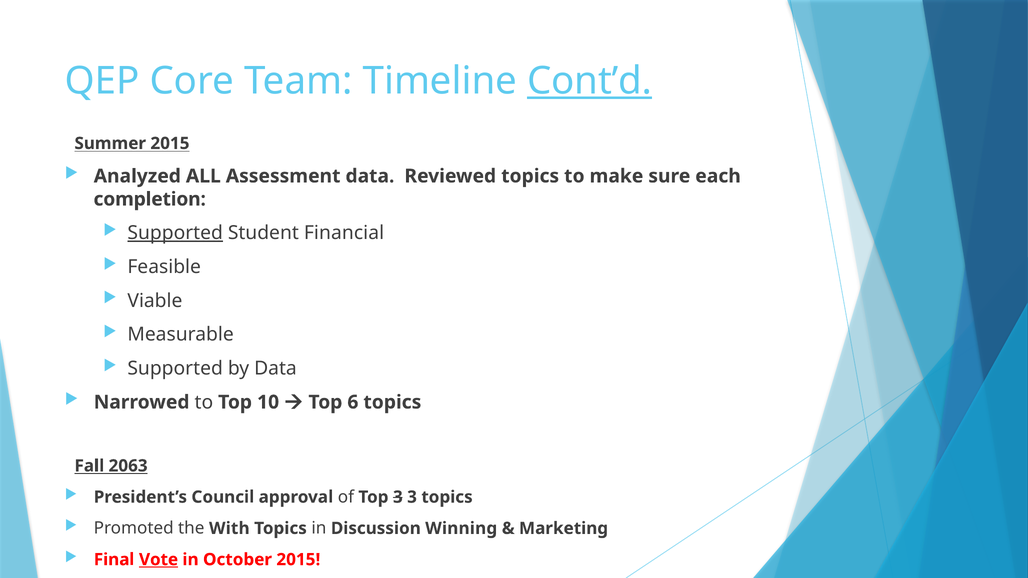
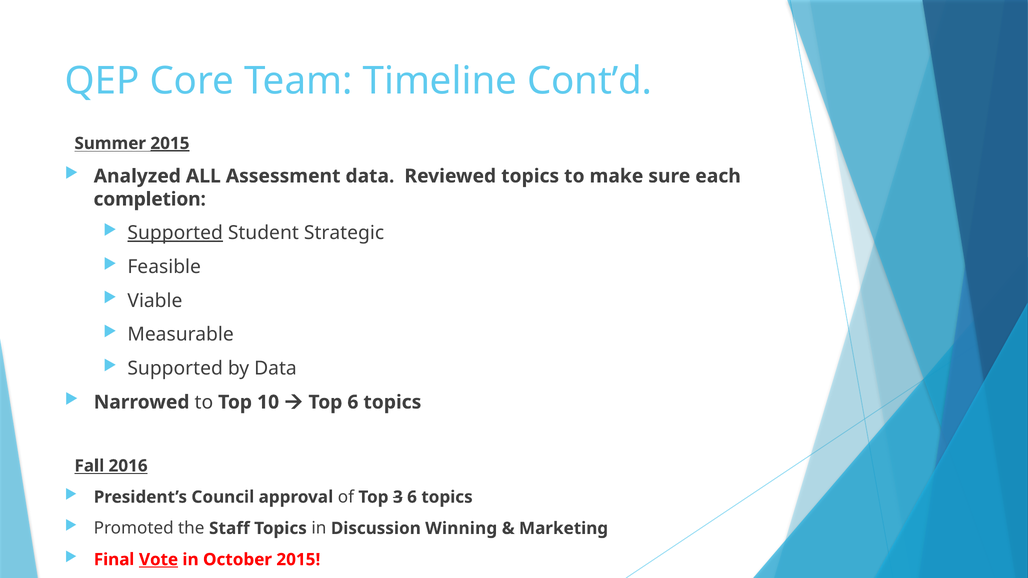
Cont’d underline: present -> none
2015 at (170, 143) underline: none -> present
Financial: Financial -> Strategic
2063: 2063 -> 2016
3 3: 3 -> 6
With: With -> Staff
